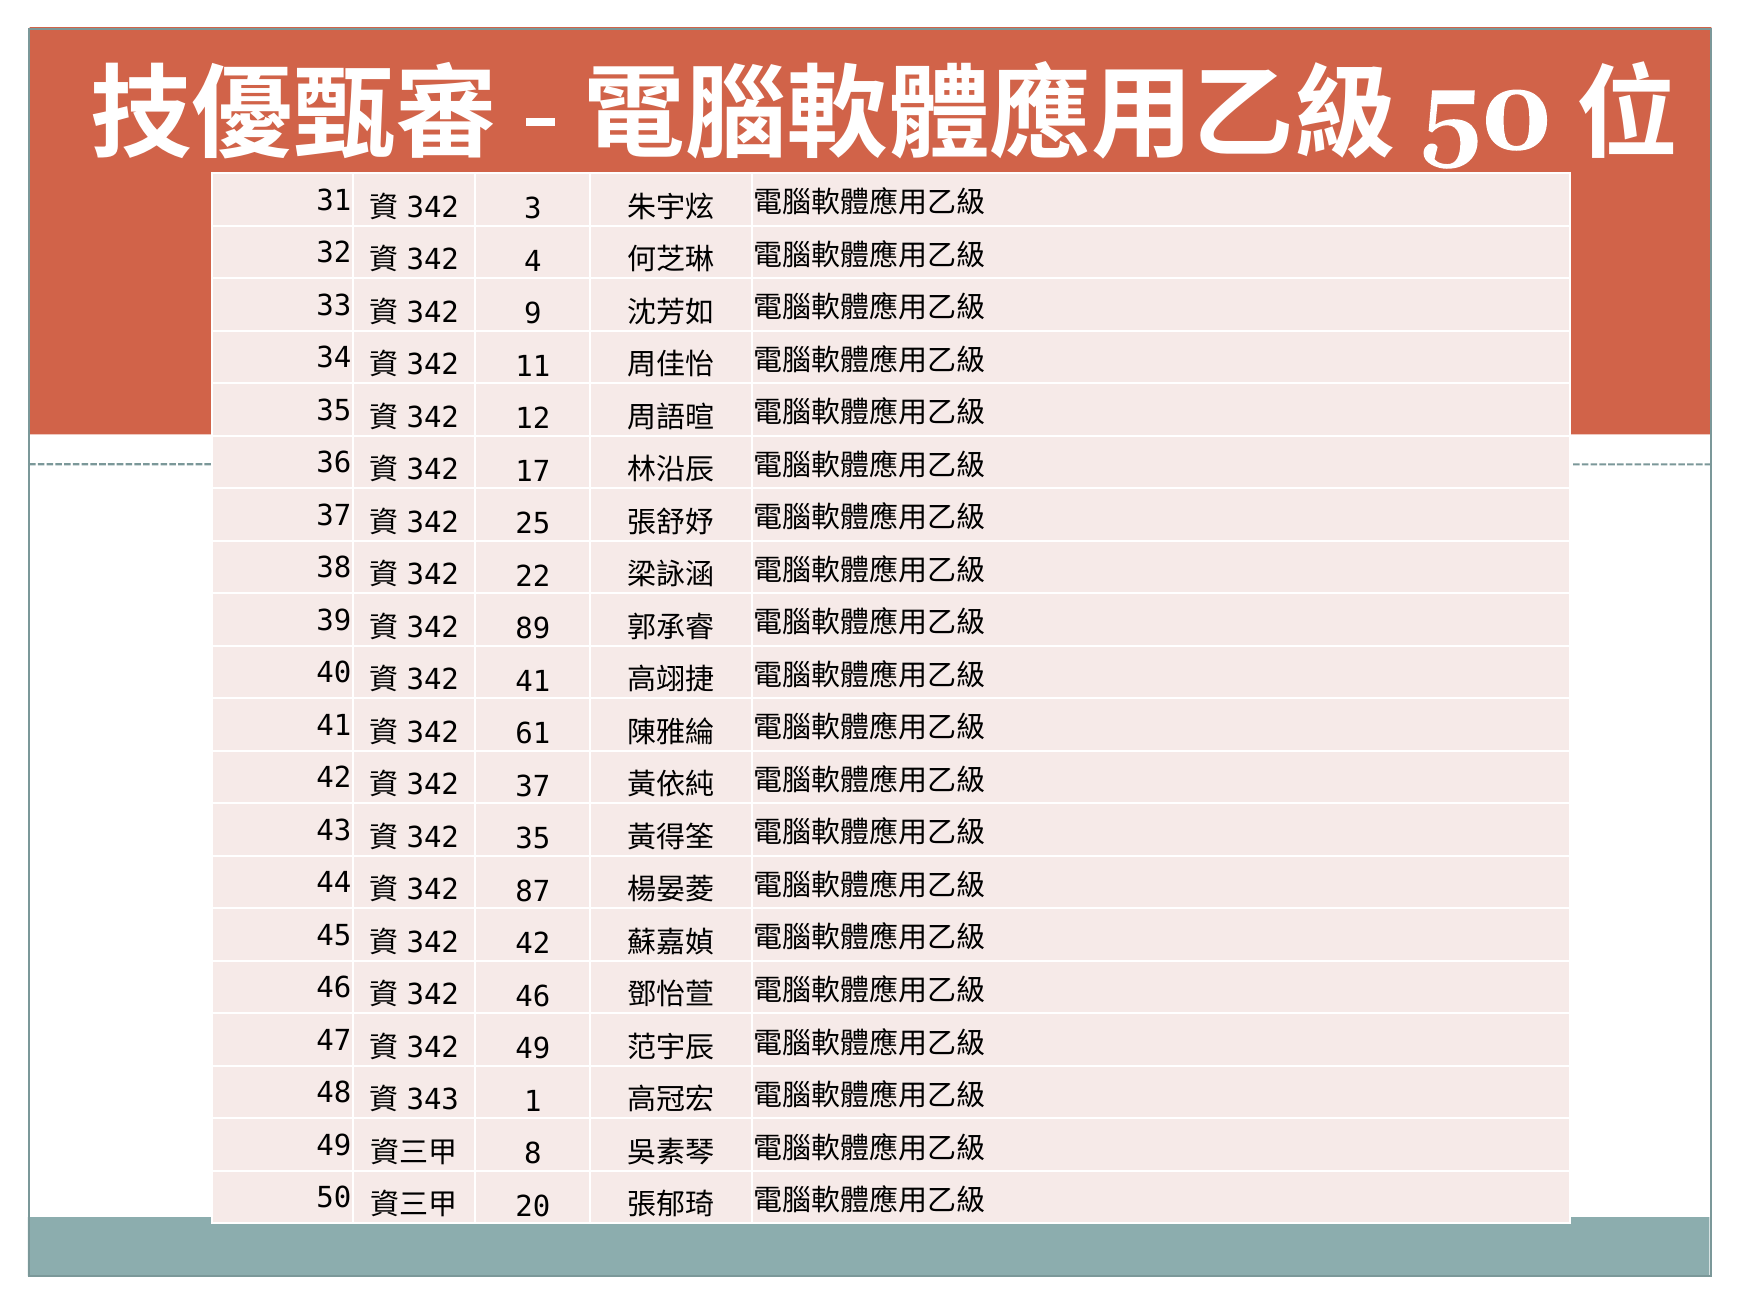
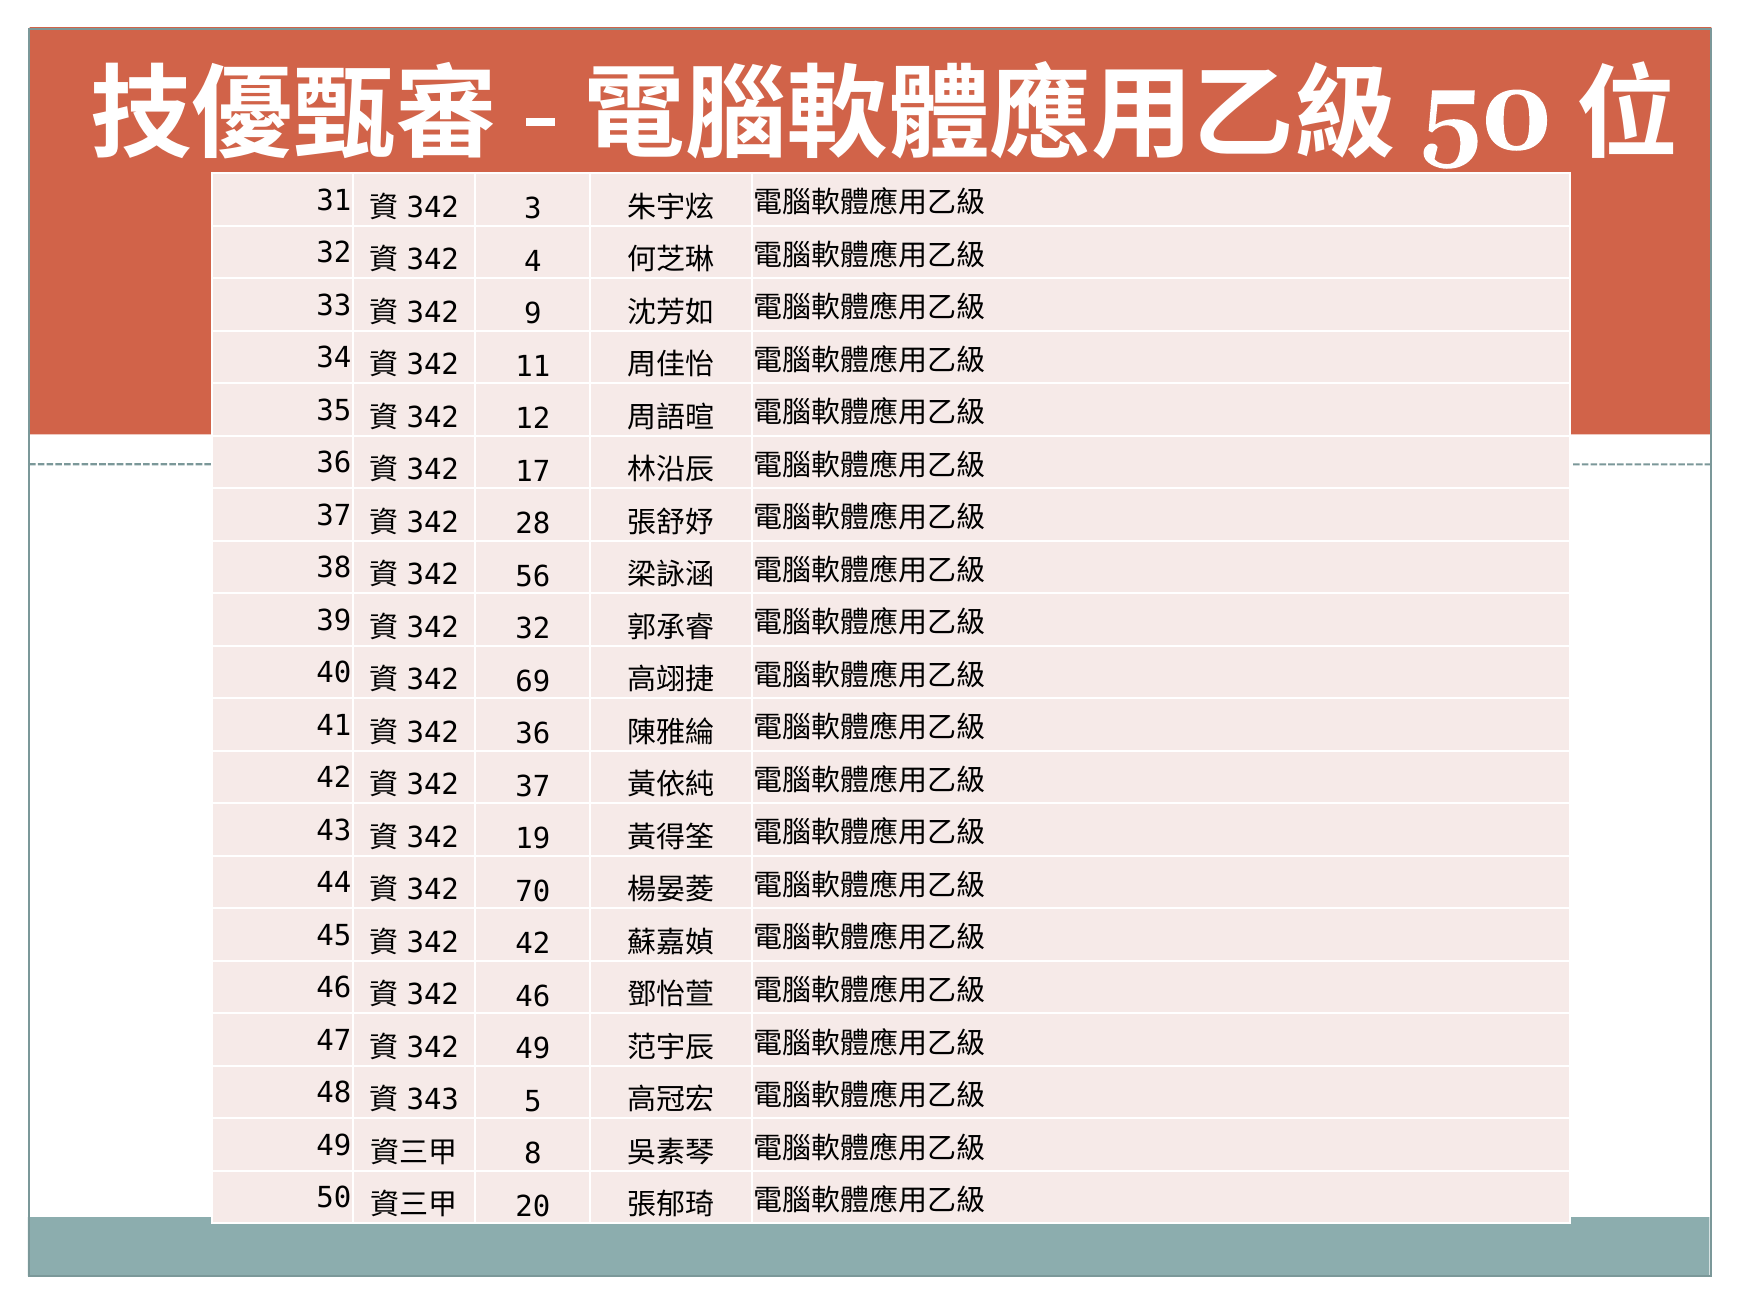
25: 25 -> 28
22: 22 -> 56
89 at (533, 629): 89 -> 32
41 at (533, 681): 41 -> 69
61 at (533, 734): 61 -> 36
35 at (533, 839): 35 -> 19
87: 87 -> 70
1: 1 -> 5
